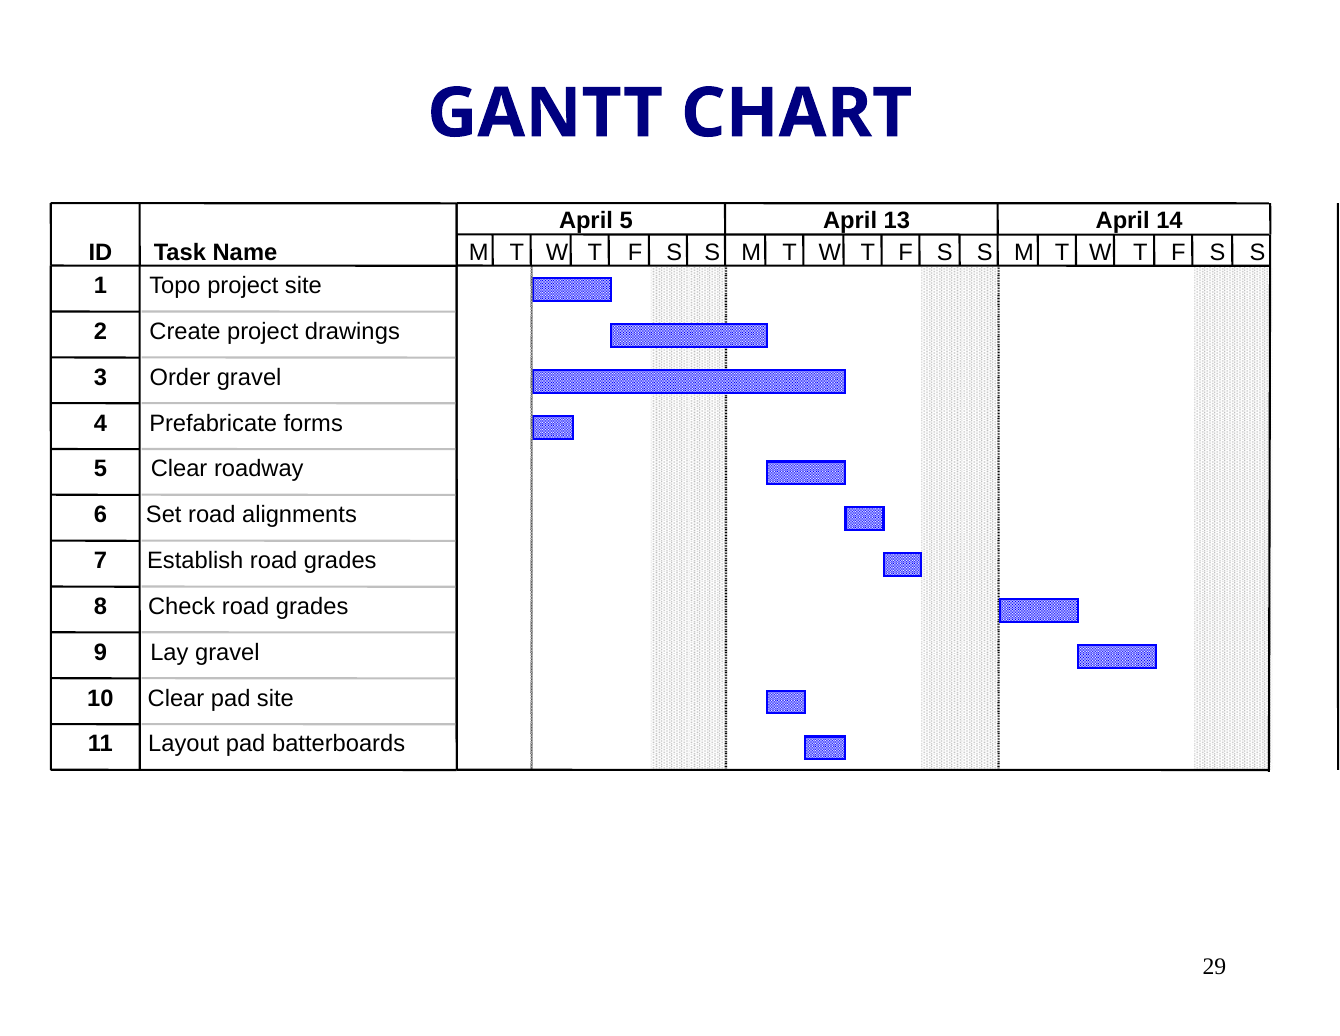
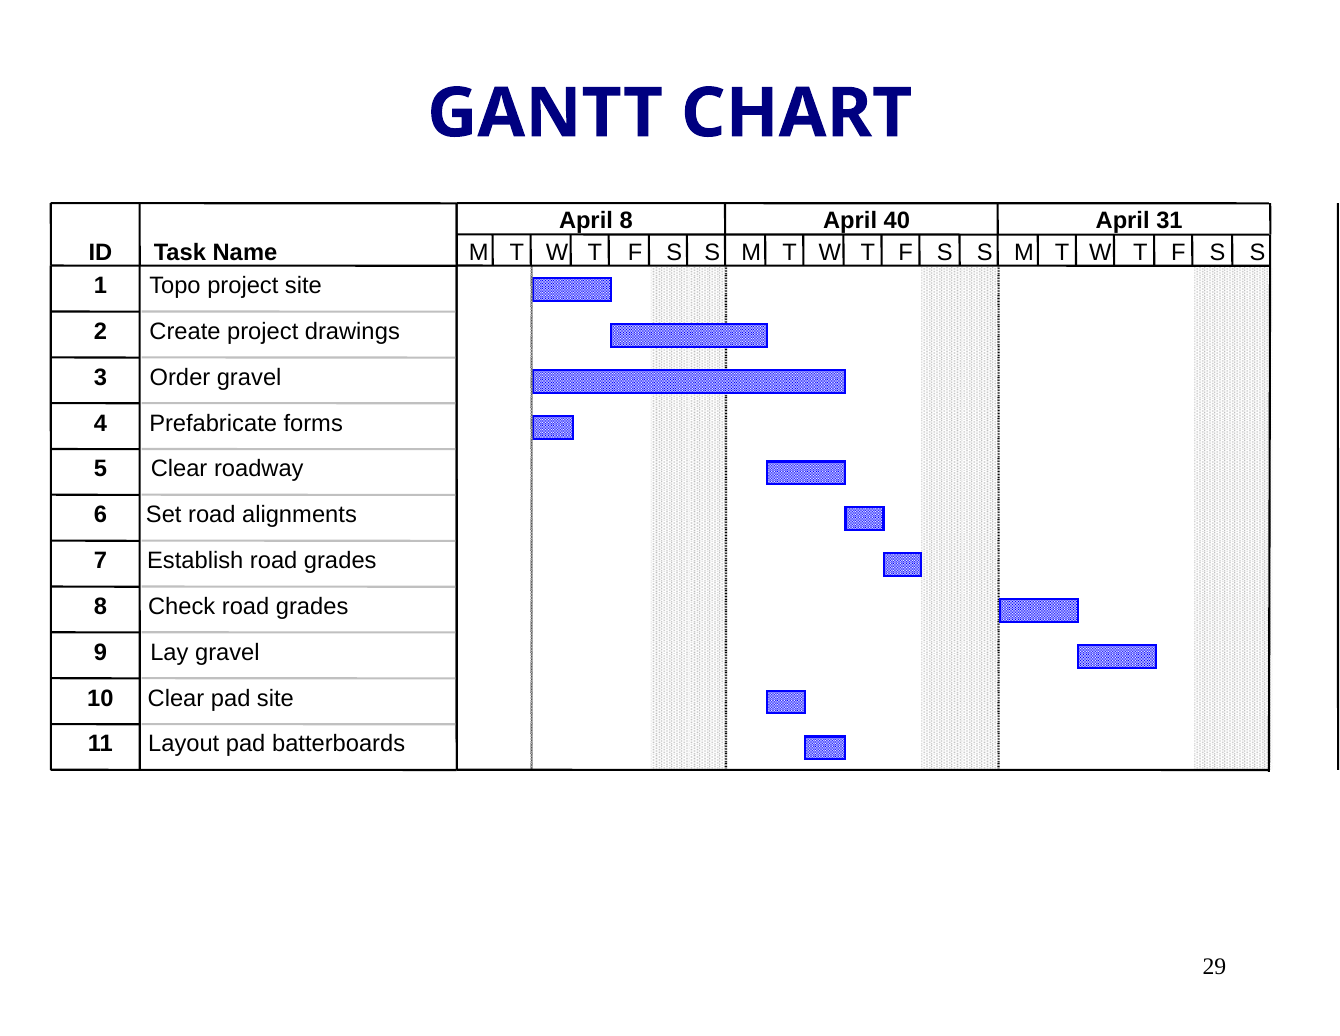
April 5: 5 -> 8
13: 13 -> 40
14: 14 -> 31
